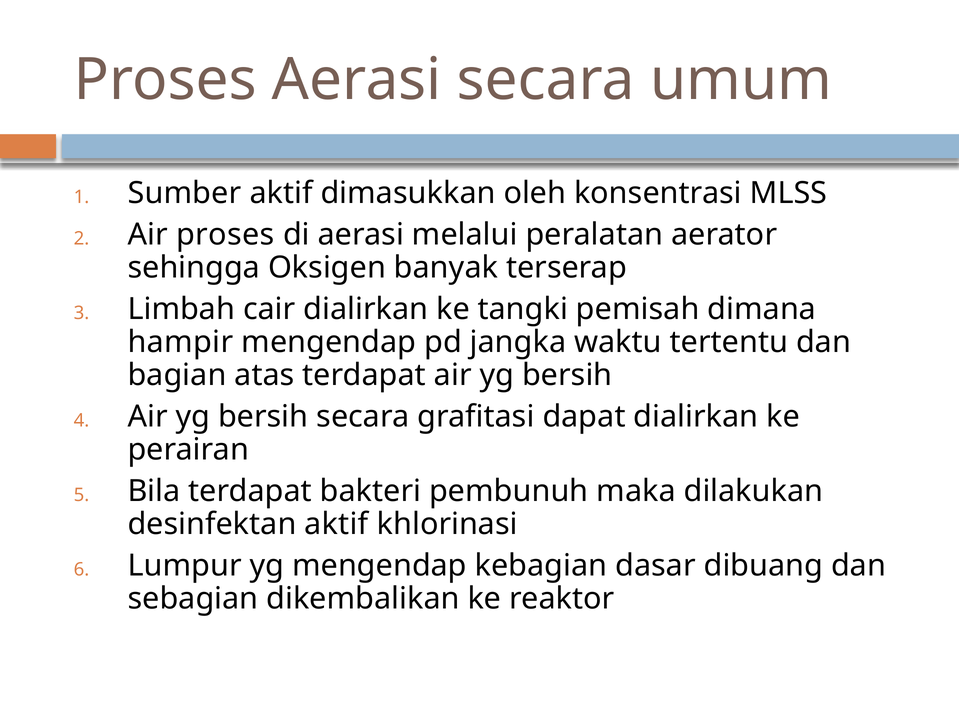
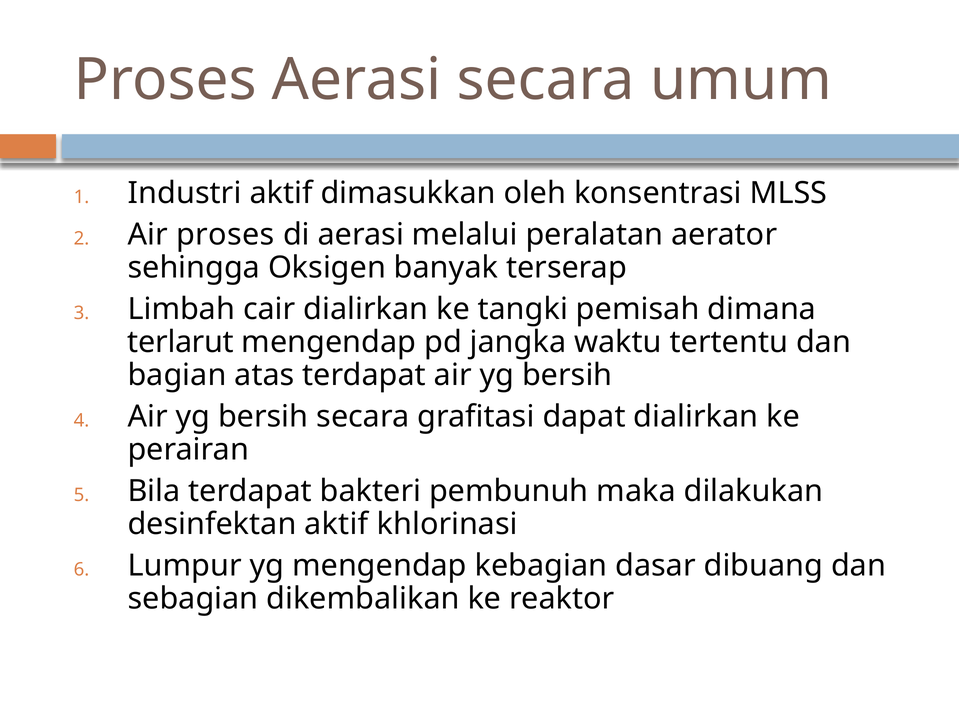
Sumber: Sumber -> Industri
hampir: hampir -> terlarut
